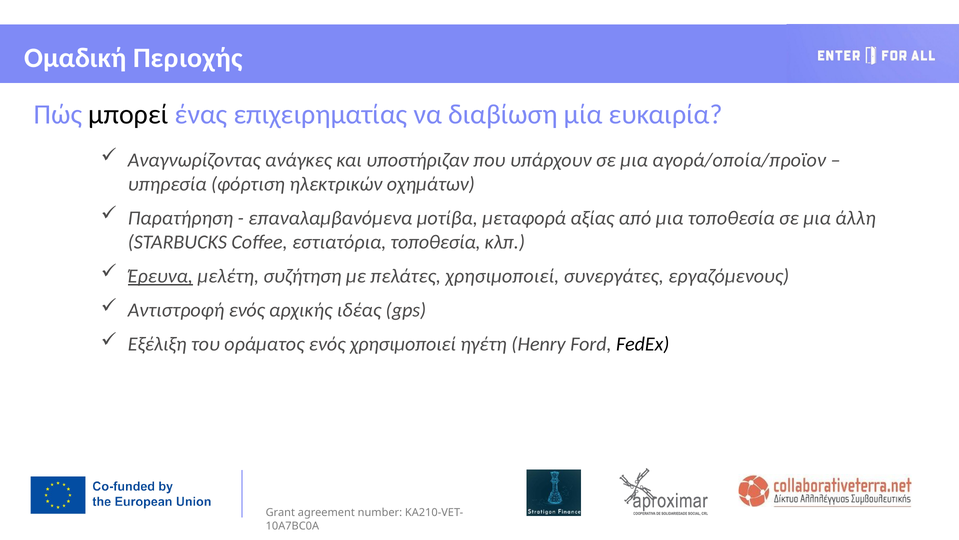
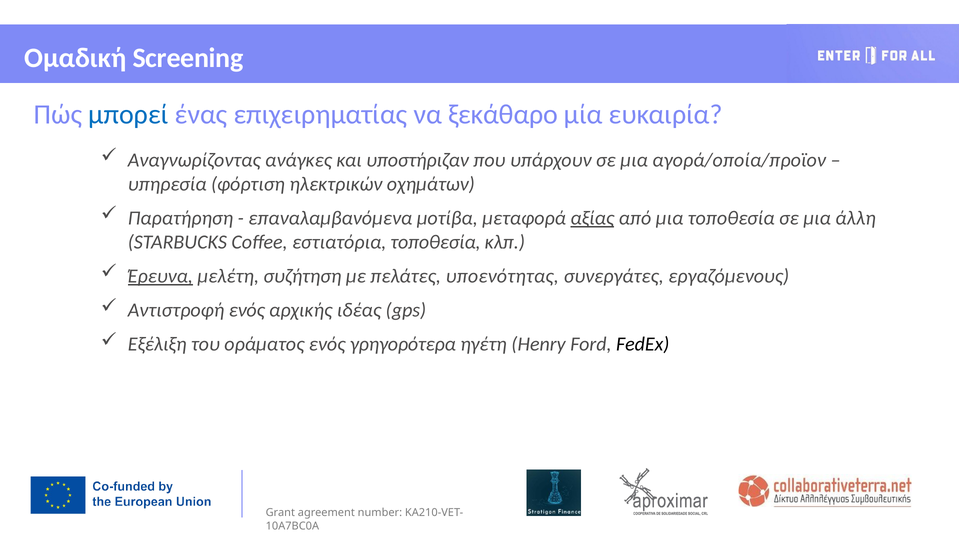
Περιοχής: Περιοχής -> Screening
μπορεί colour: black -> blue
διαβίωση: διαβίωση -> ξεκάθαρο
αξίας underline: none -> present
πελάτες χρησιμοποιεί: χρησιμοποιεί -> υποενότητας
ενός χρησιμοποιεί: χρησιμοποιεί -> γρηγορότερα
